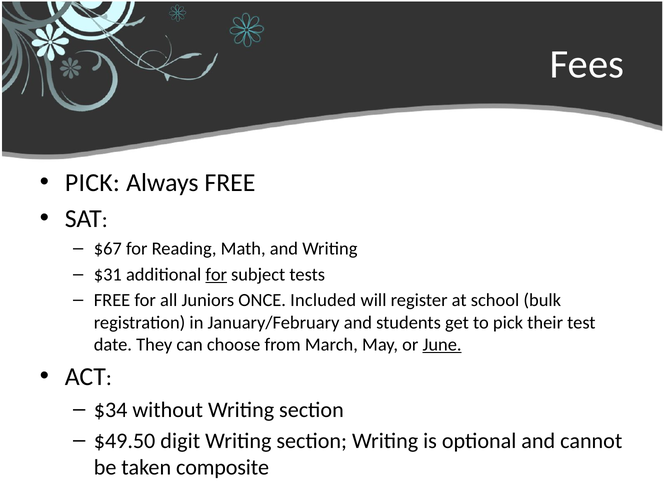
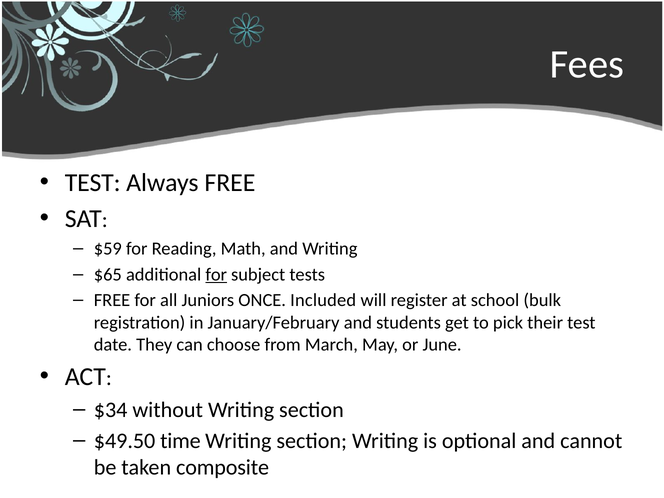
PICK at (92, 183): PICK -> TEST
$67: $67 -> $59
$31: $31 -> $65
June underline: present -> none
digit: digit -> time
